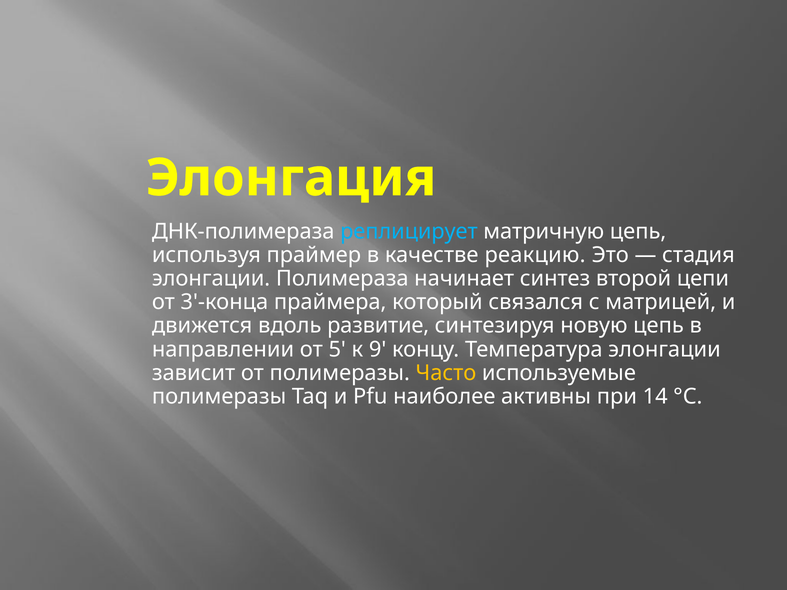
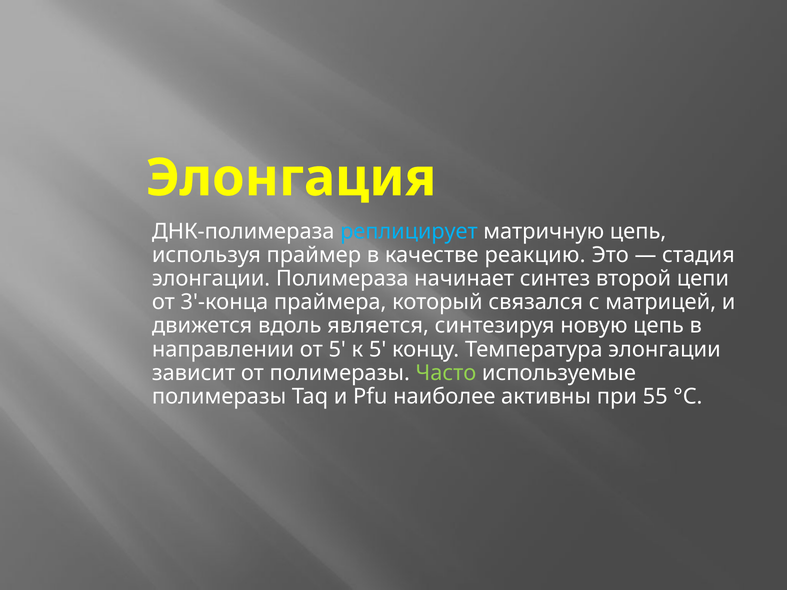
развитие: развитие -> является
к 9: 9 -> 5
Часто colour: yellow -> light green
14: 14 -> 55
